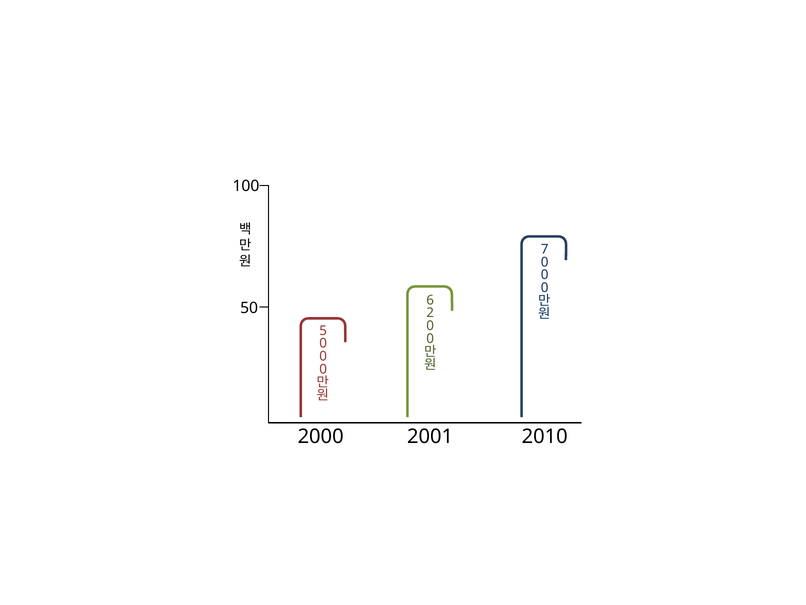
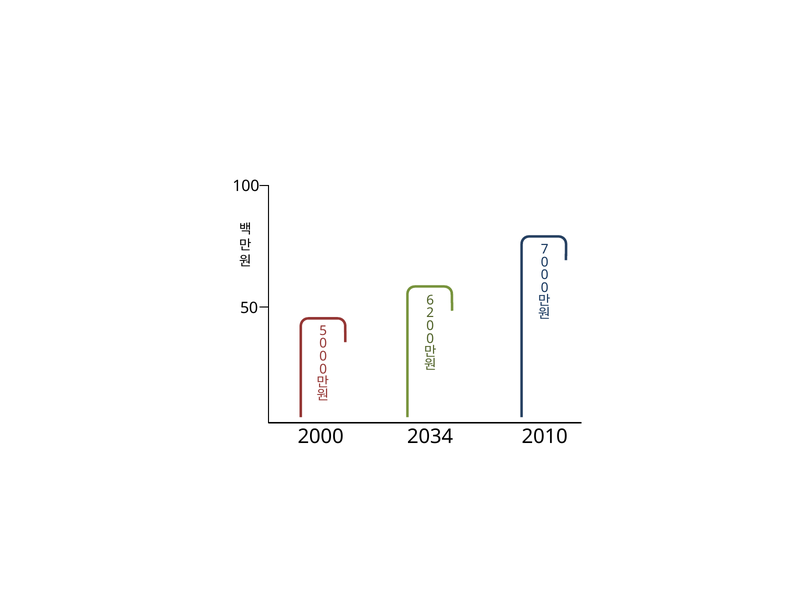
2001: 2001 -> 2034
